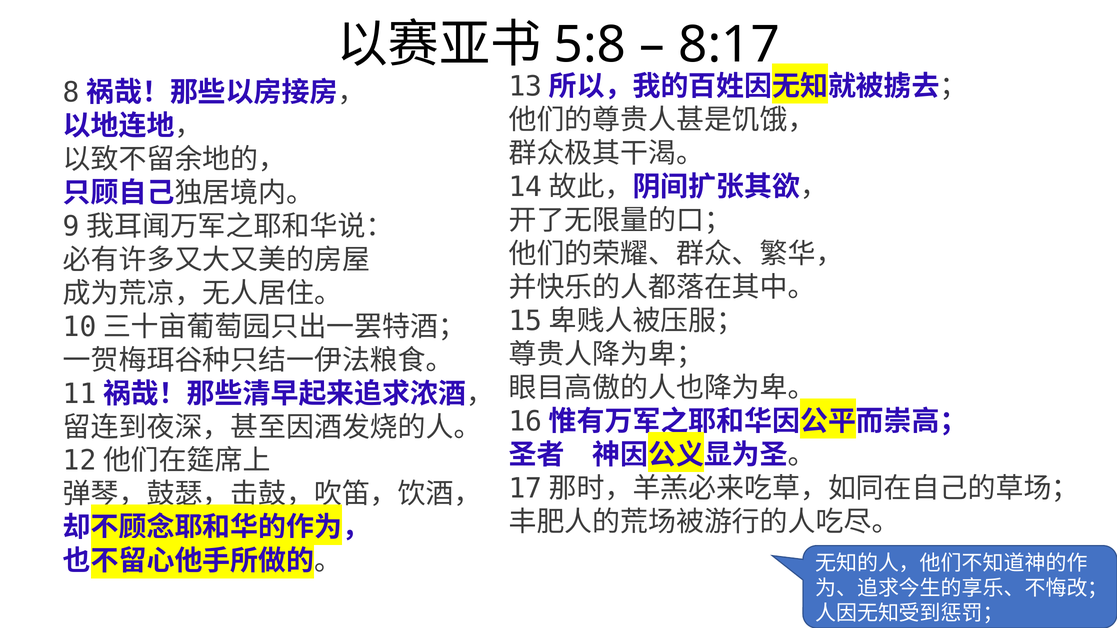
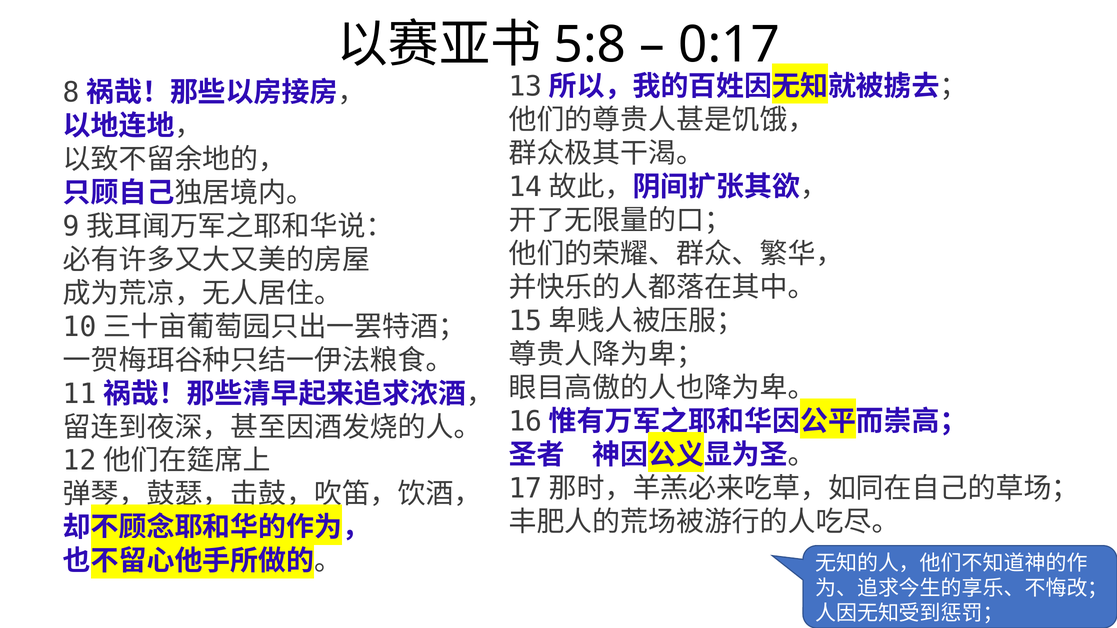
8:17: 8:17 -> 0:17
